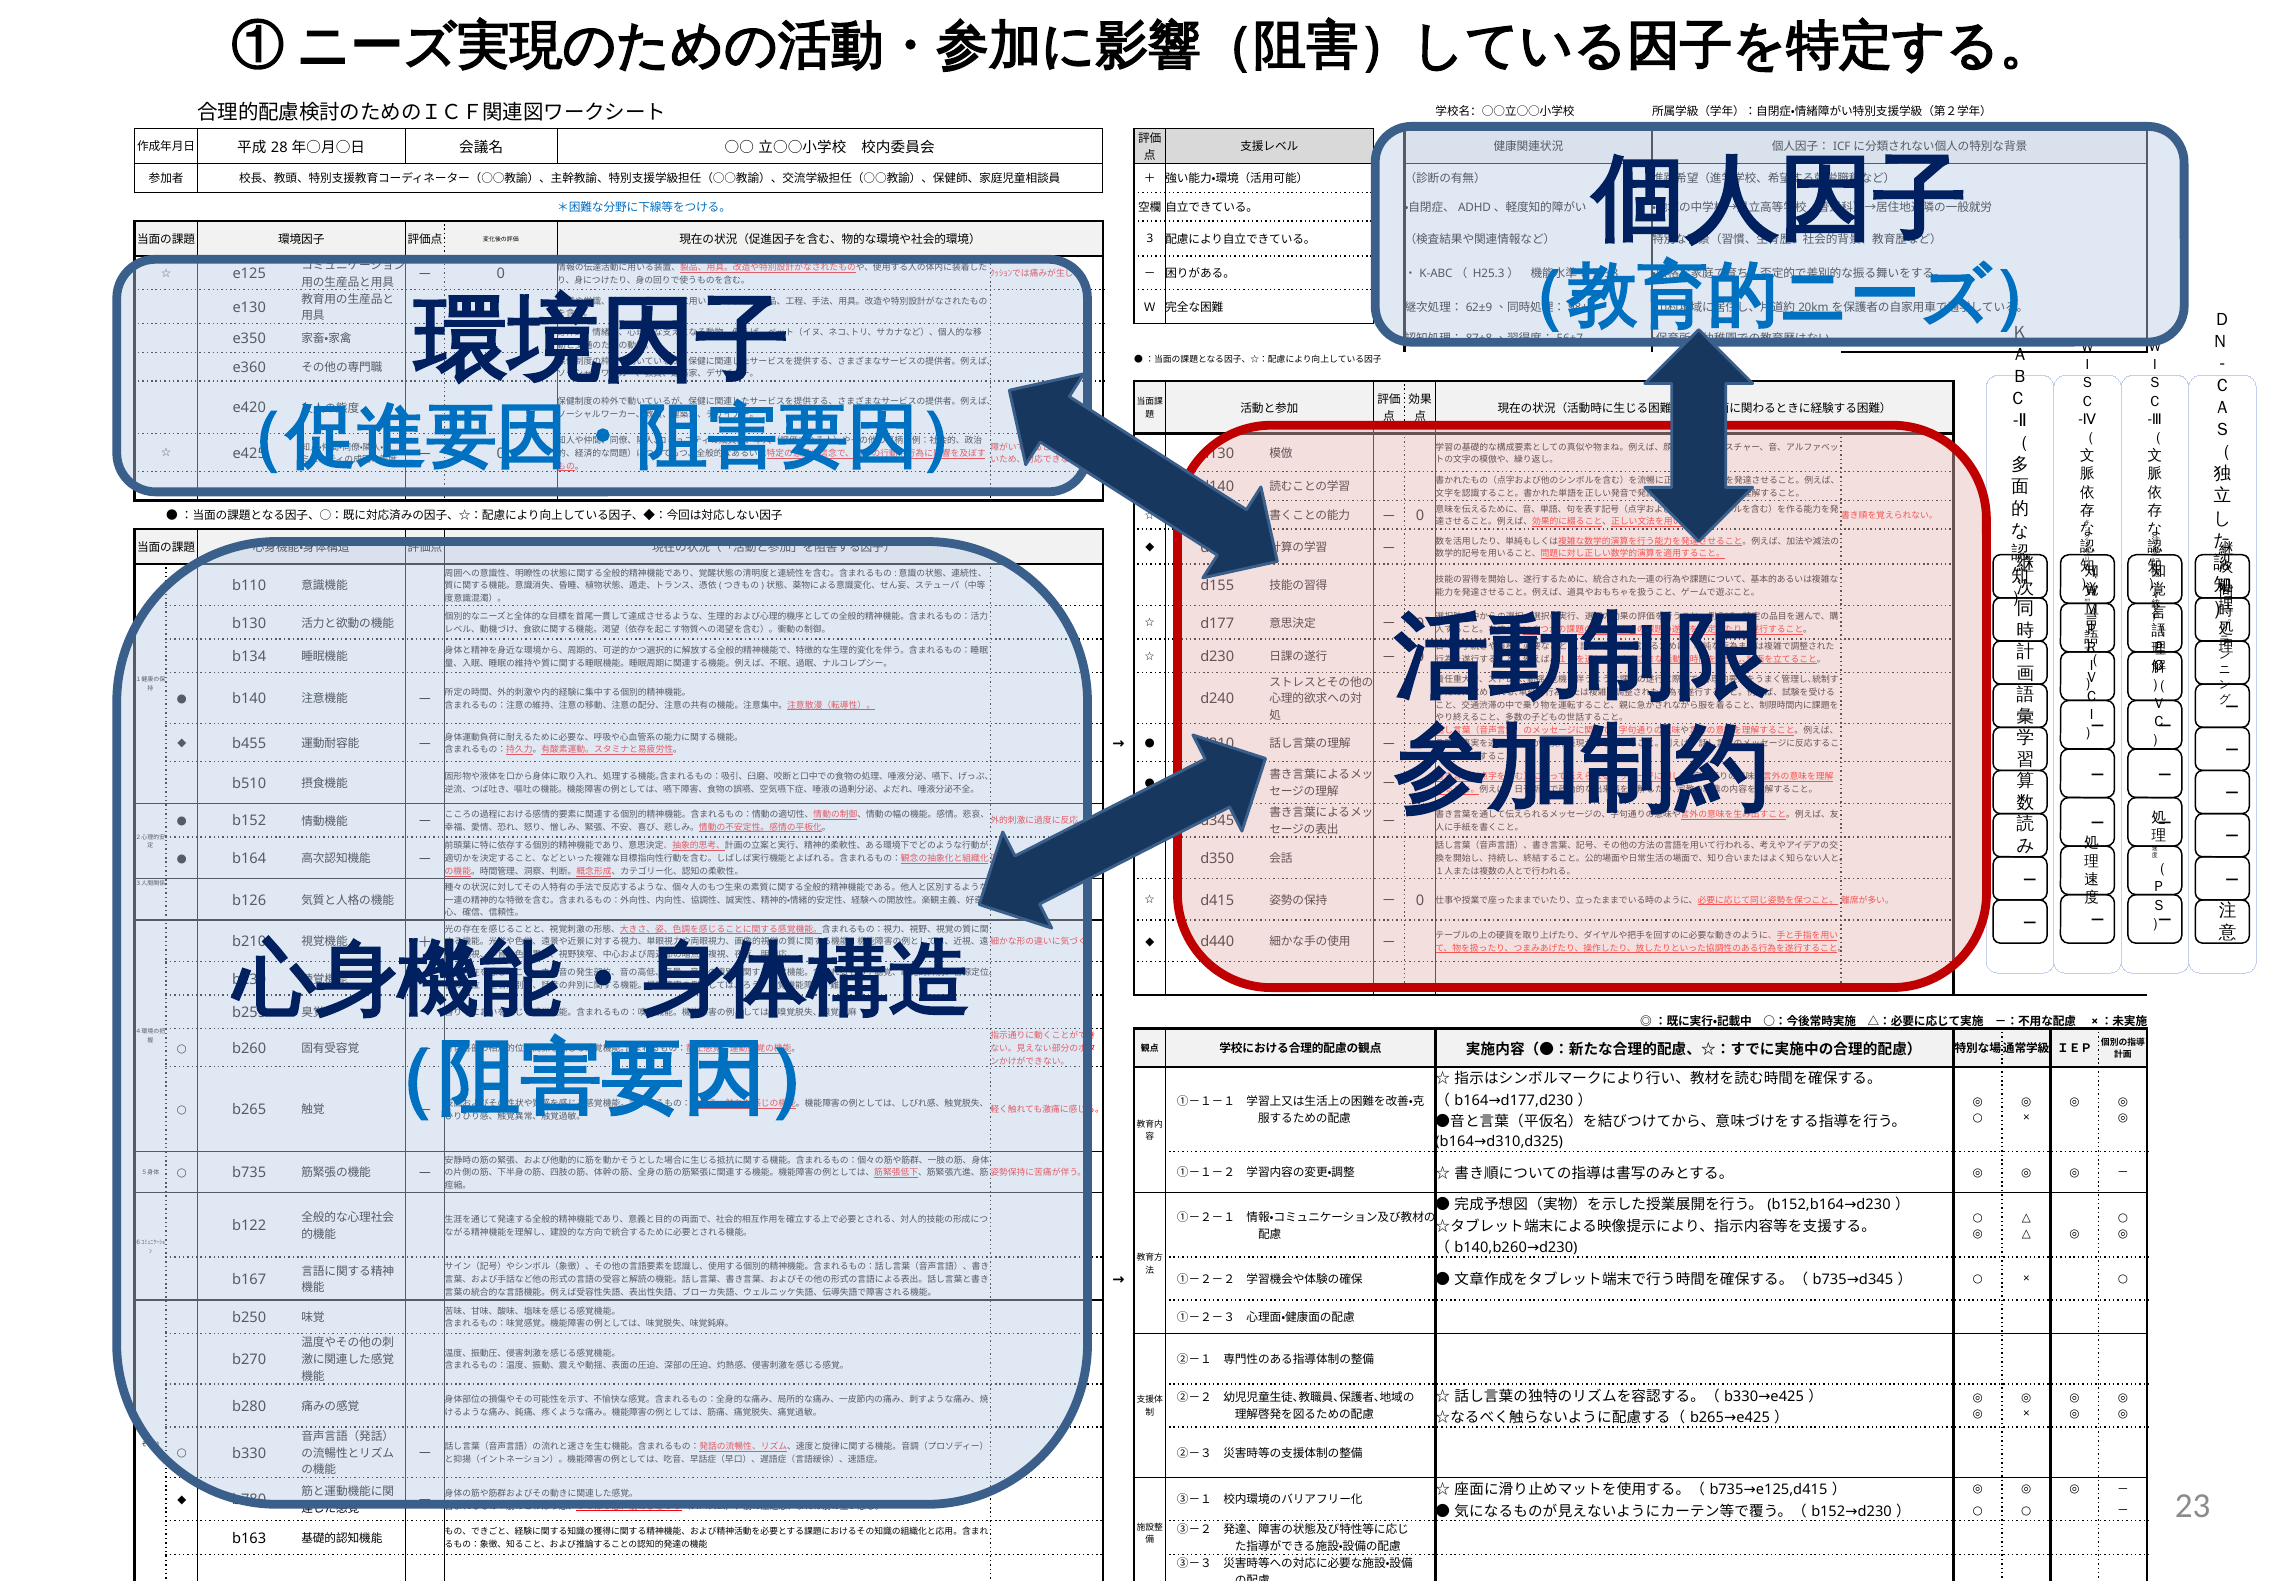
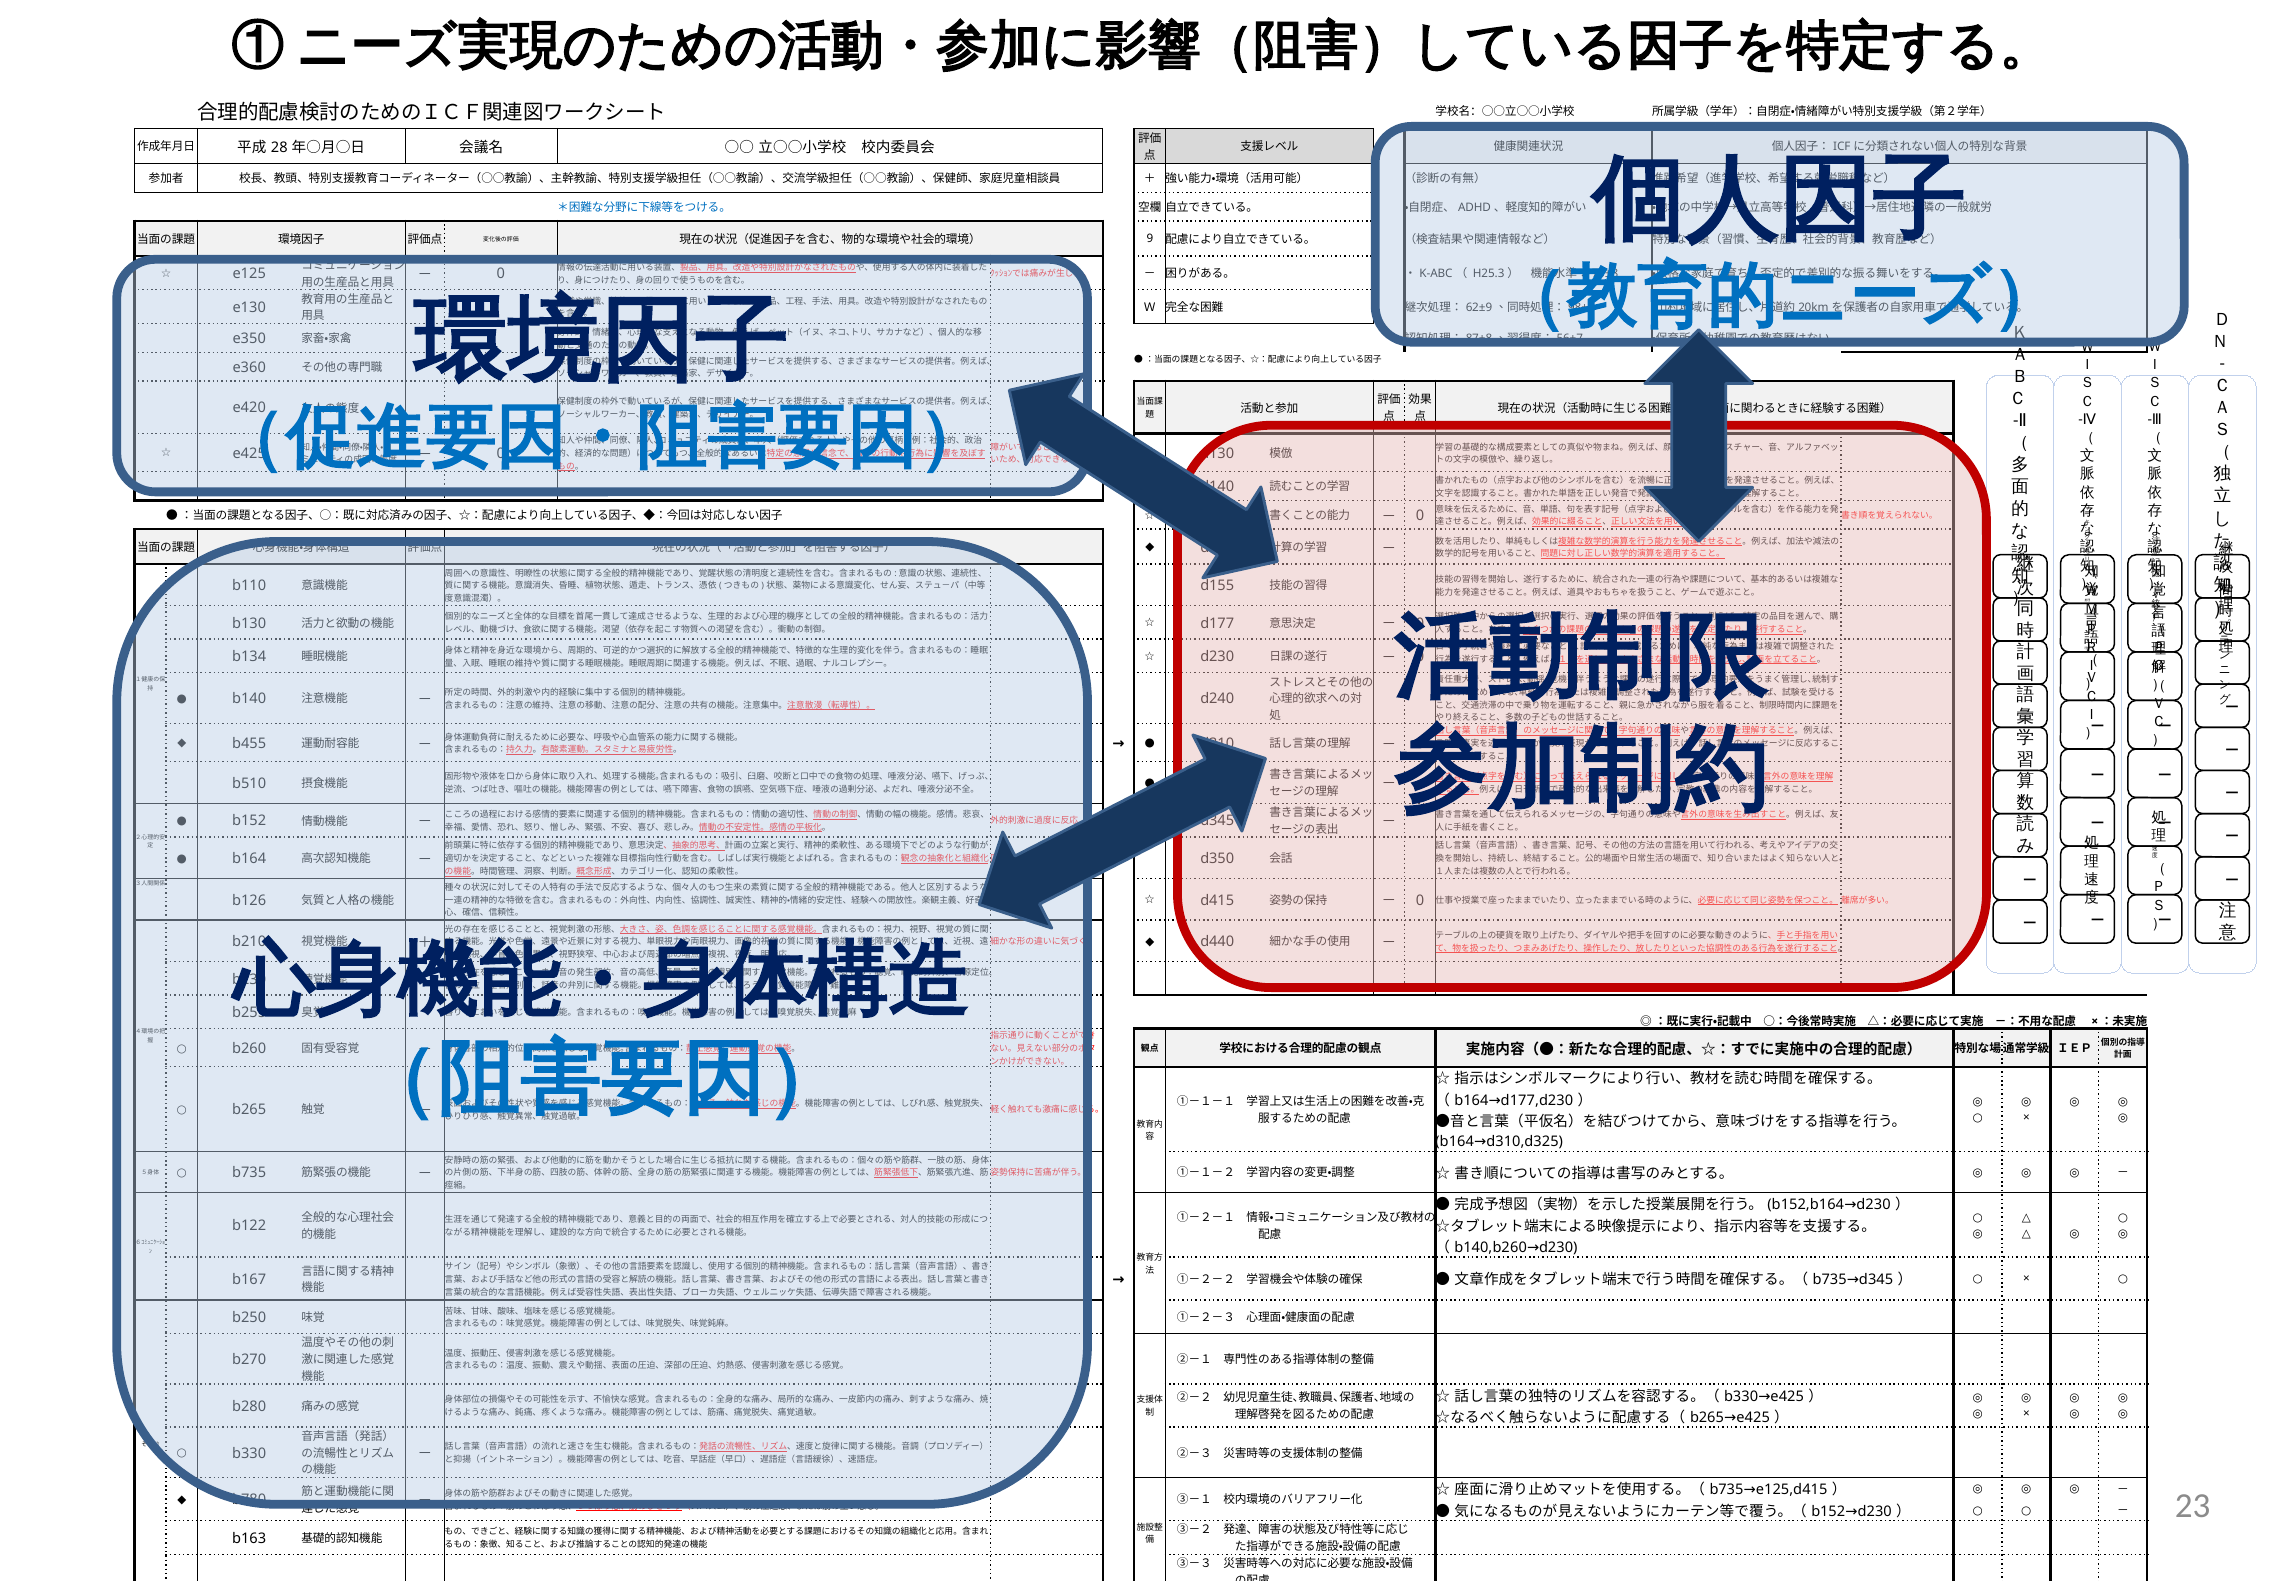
3: 3 -> 9
